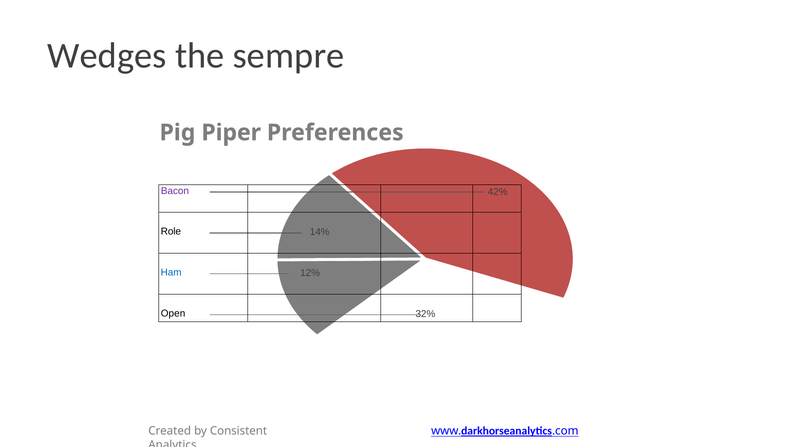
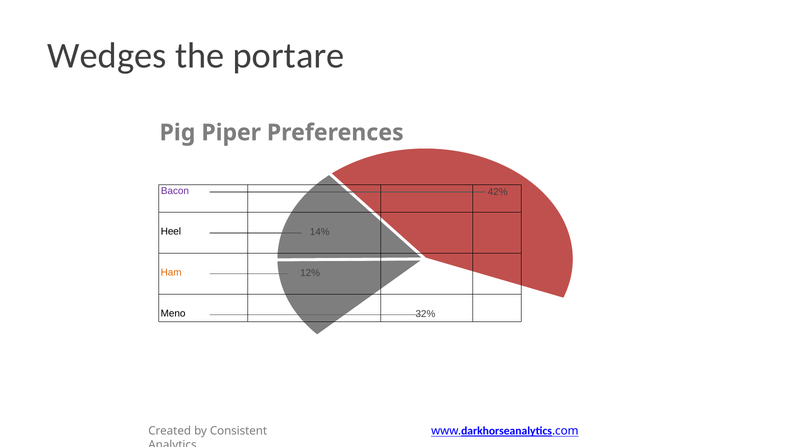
sempre: sempre -> portare
Role: Role -> Heel
Ham colour: blue -> orange
Open: Open -> Meno
